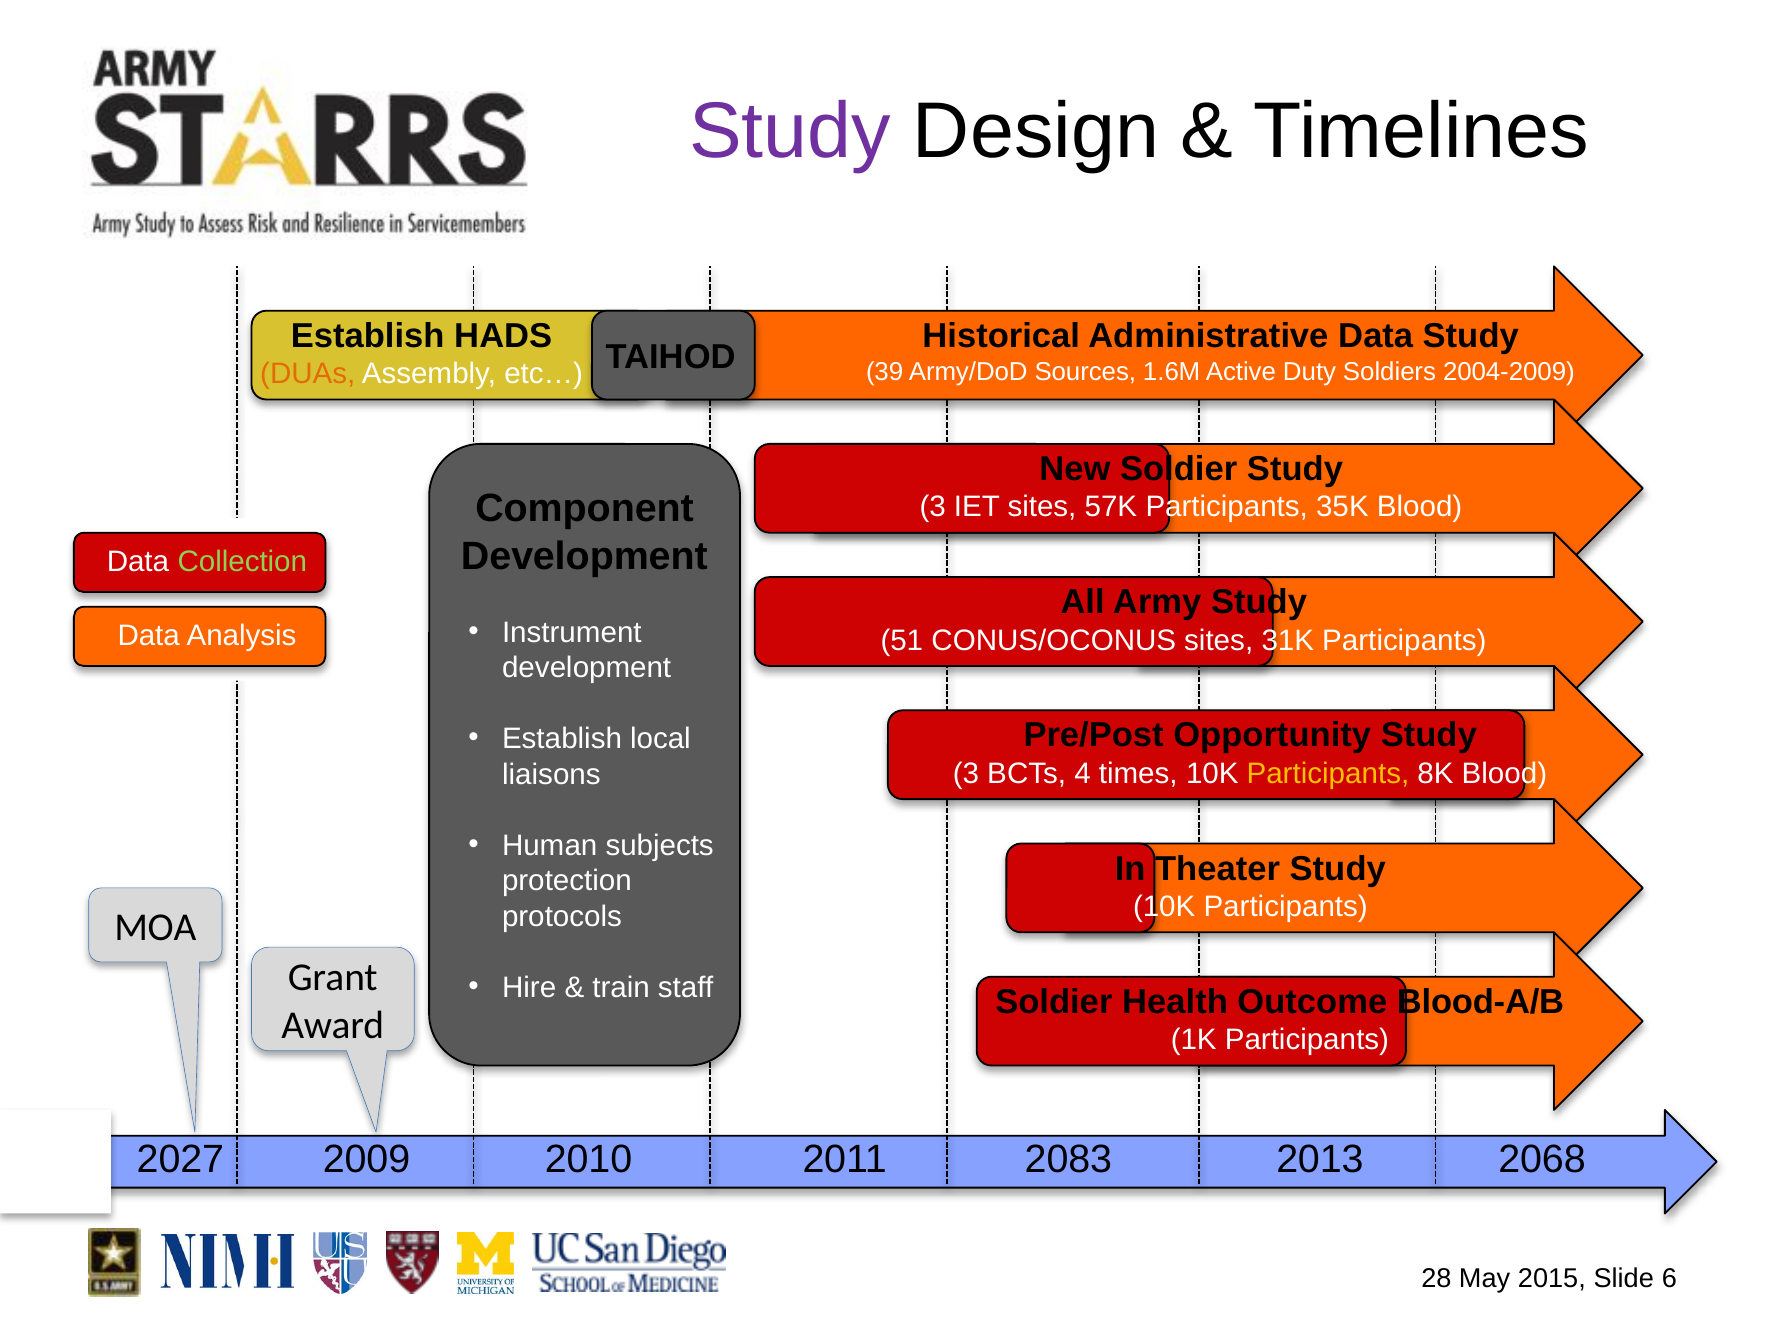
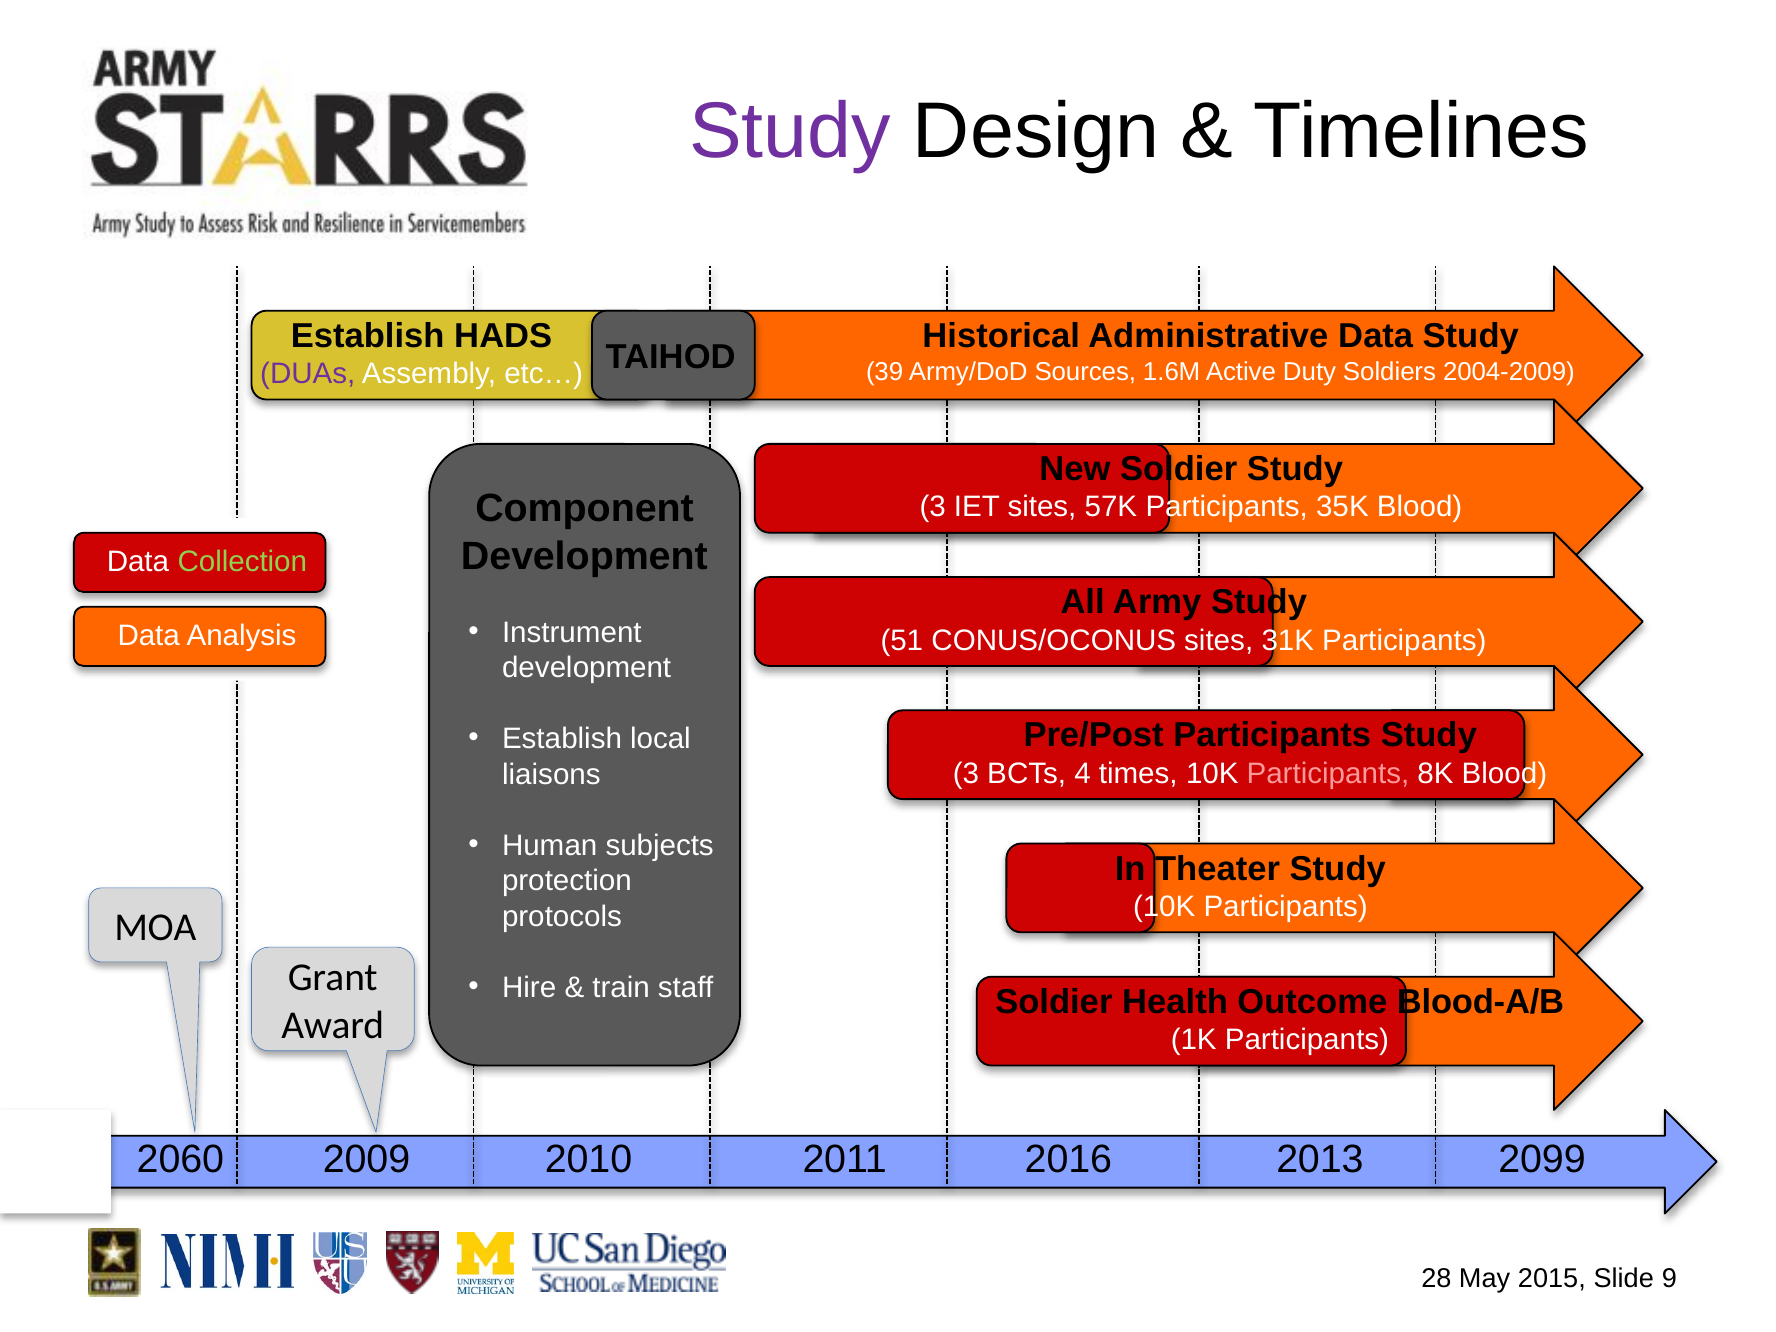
DUAs colour: orange -> purple
Opportunity at (1272, 735): Opportunity -> Participants
Participants at (1328, 774) colour: yellow -> pink
2027: 2027 -> 2060
2083: 2083 -> 2016
2068: 2068 -> 2099
6: 6 -> 9
